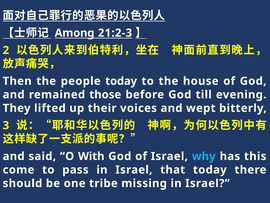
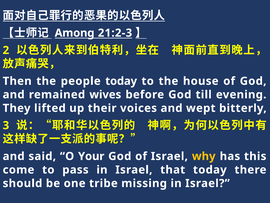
those: those -> wives
With: With -> Your
why colour: light blue -> yellow
